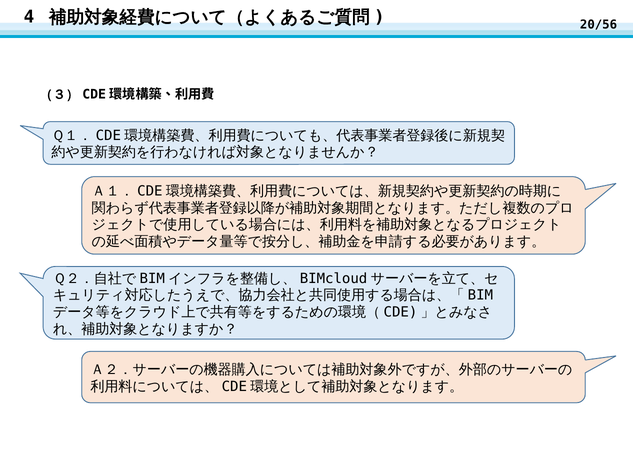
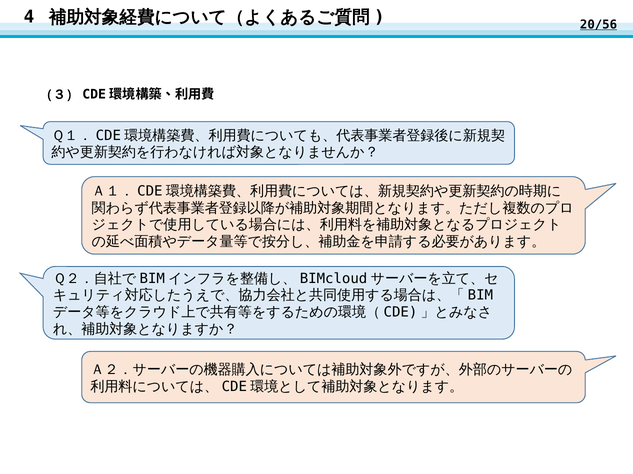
20/56 underline: none -> present
